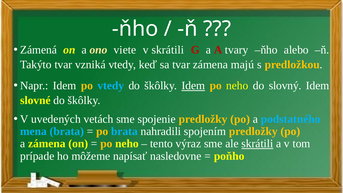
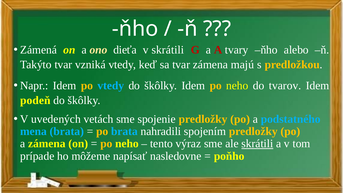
viete: viete -> dieťa
Idem at (193, 86) underline: present -> none
slovný: slovný -> tvarov
slovné: slovné -> podeň
